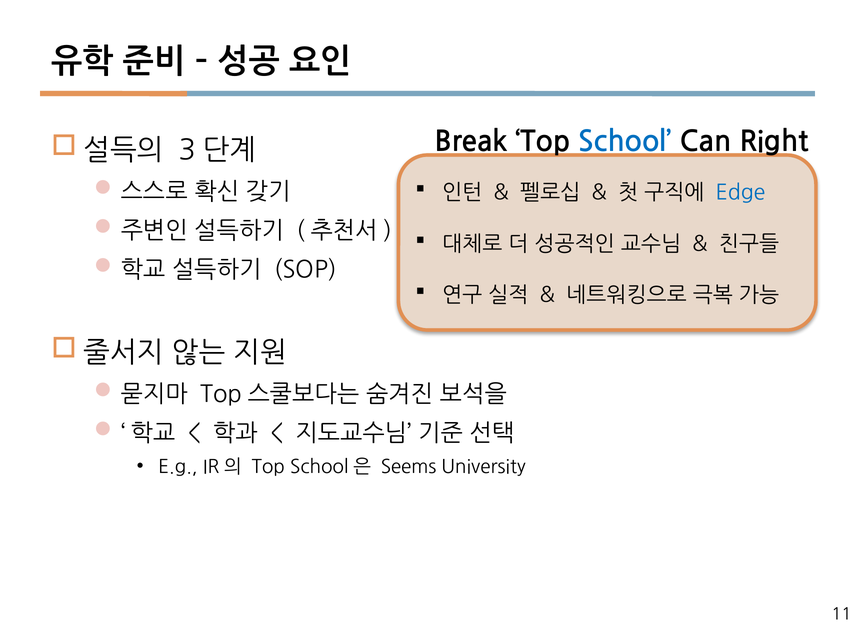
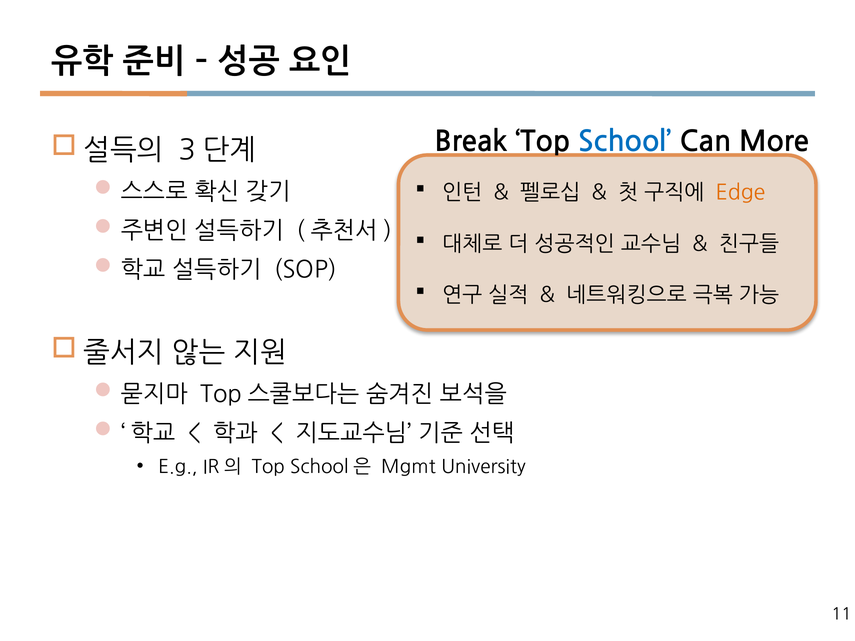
Right: Right -> More
Edge colour: blue -> orange
Seems: Seems -> Mgmt
